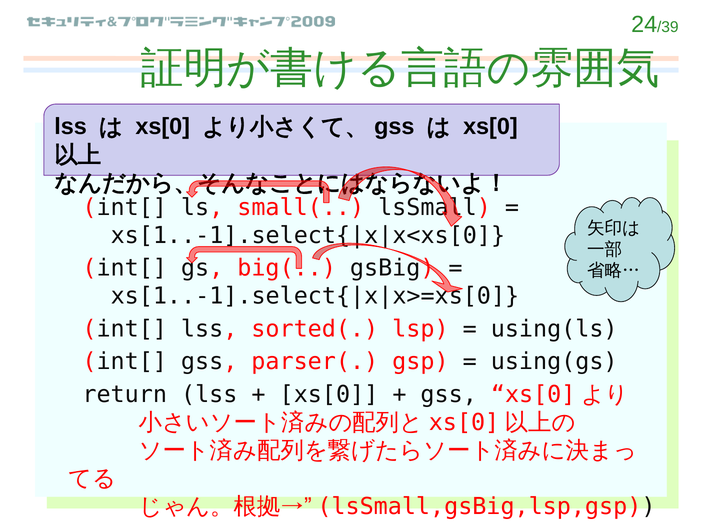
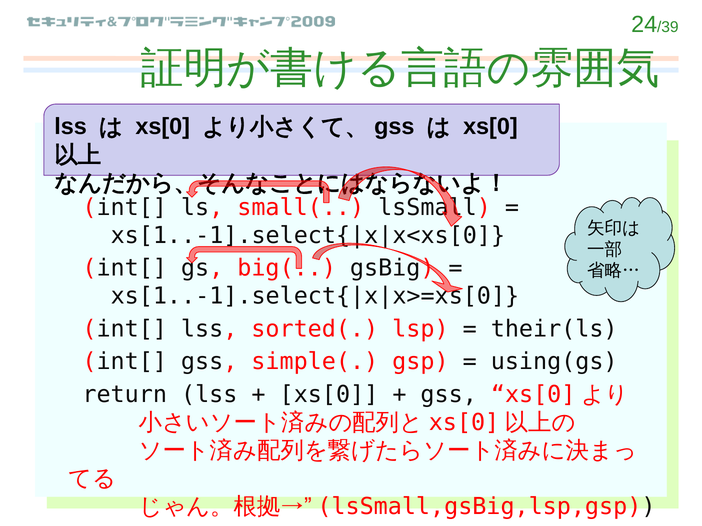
using(ls: using(ls -> their(ls
parser(: parser( -> simple(
